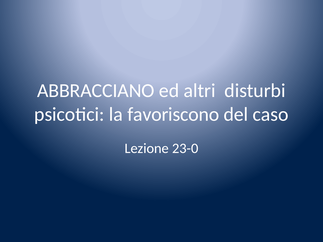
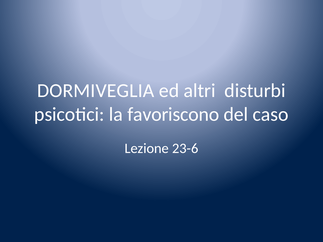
ABBRACCIANO: ABBRACCIANO -> DORMIVEGLIA
23-0: 23-0 -> 23-6
